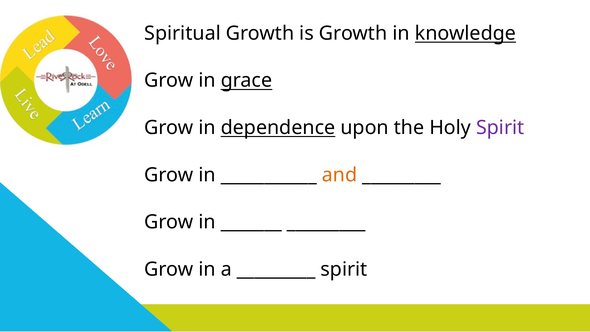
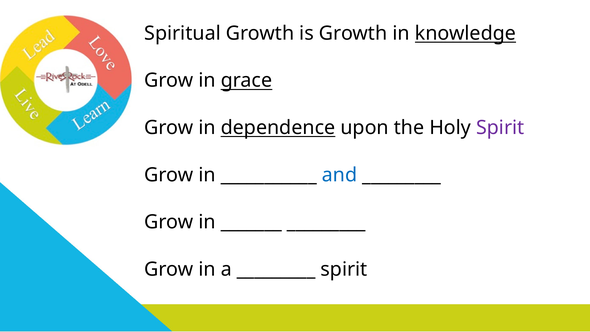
and colour: orange -> blue
